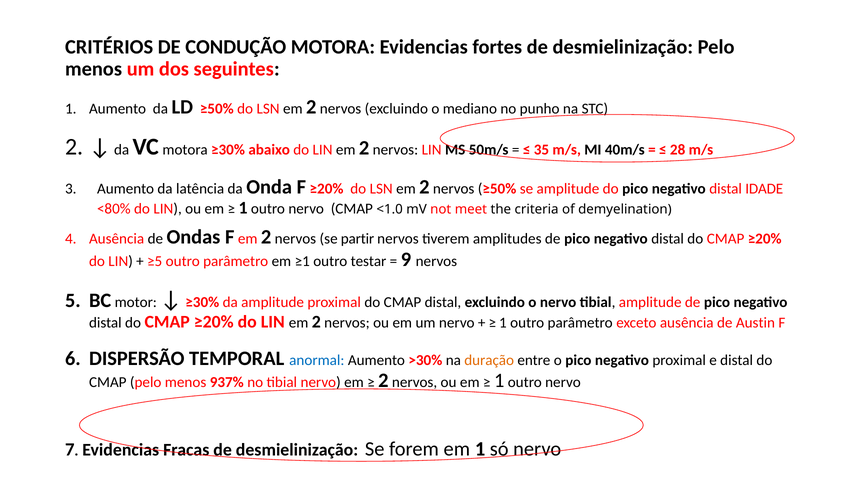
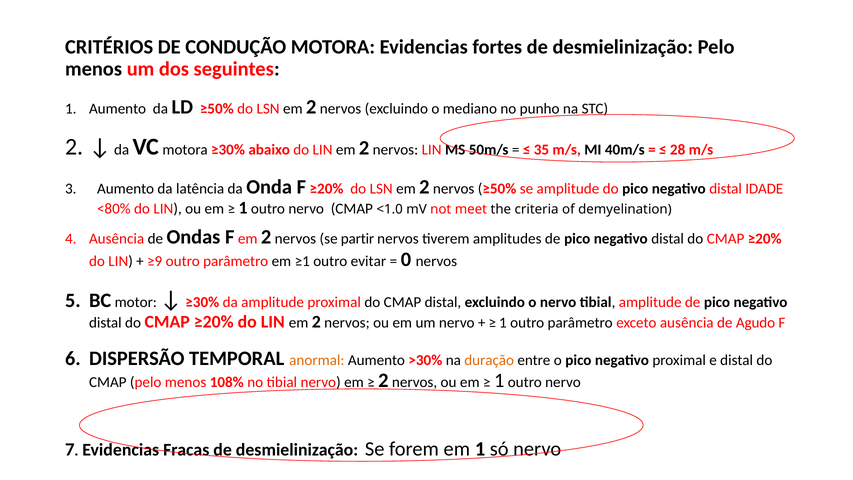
≥5: ≥5 -> ≥9
testar: testar -> evitar
9: 9 -> 0
Austin: Austin -> Agudo
anormal colour: blue -> orange
937%: 937% -> 108%
